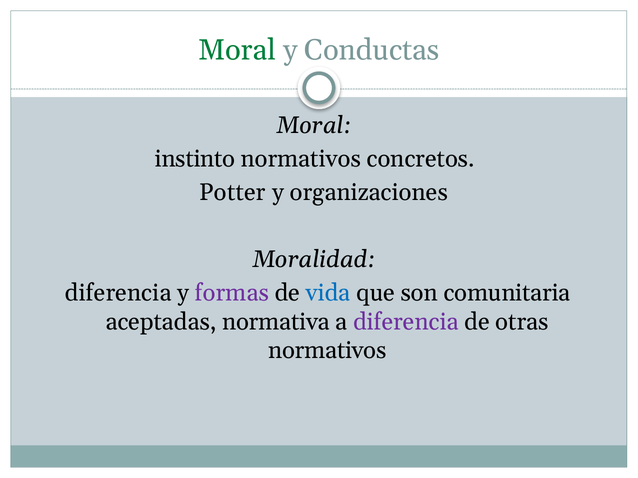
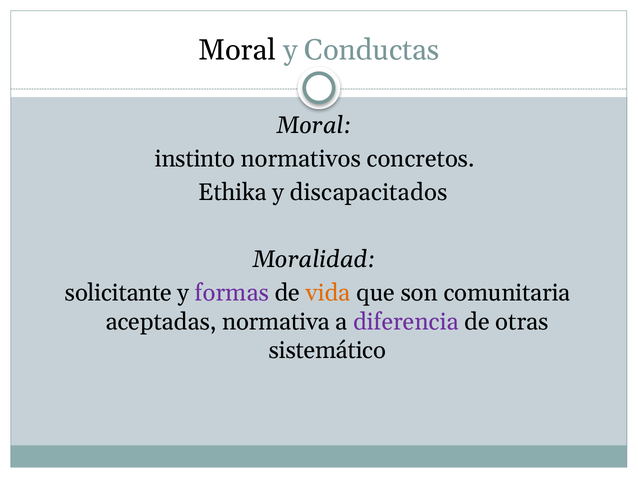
Moral at (237, 50) colour: green -> black
Potter: Potter -> Ethika
organizaciones: organizaciones -> discapacitados
diferencia at (118, 293): diferencia -> solicitante
vida colour: blue -> orange
normativos at (327, 351): normativos -> sistemático
